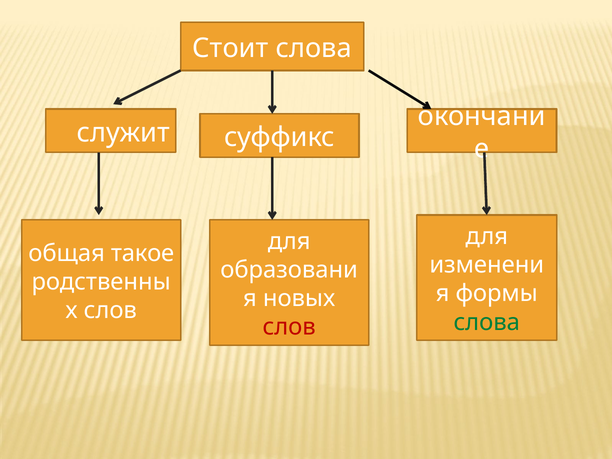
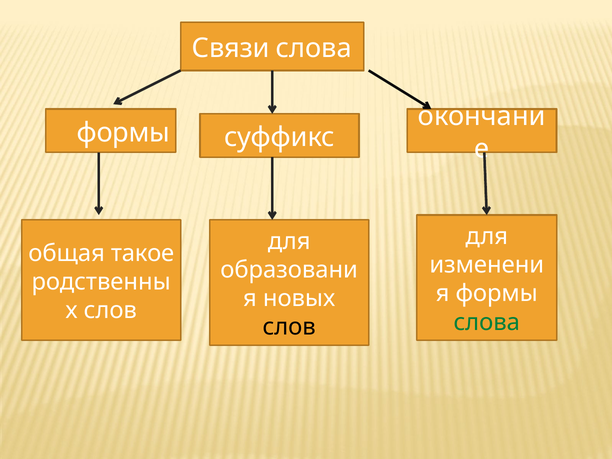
Стоит: Стоит -> Связи
служит at (123, 133): служит -> формы
слов at (289, 327) colour: red -> black
